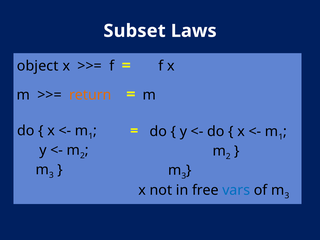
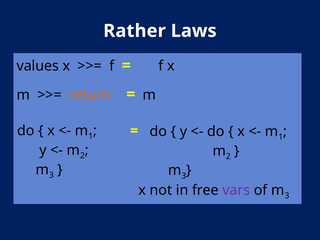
Subset: Subset -> Rather
object: object -> values
vars colour: blue -> purple
